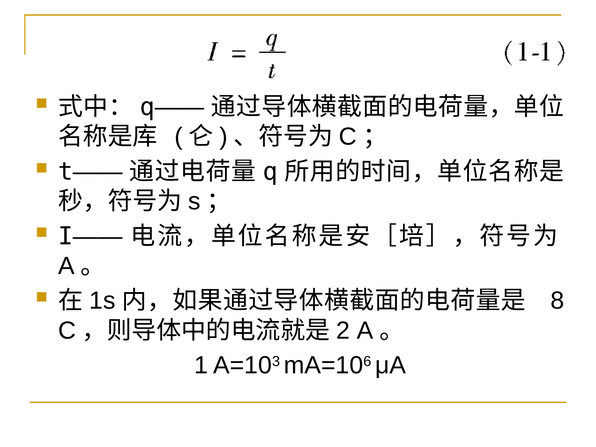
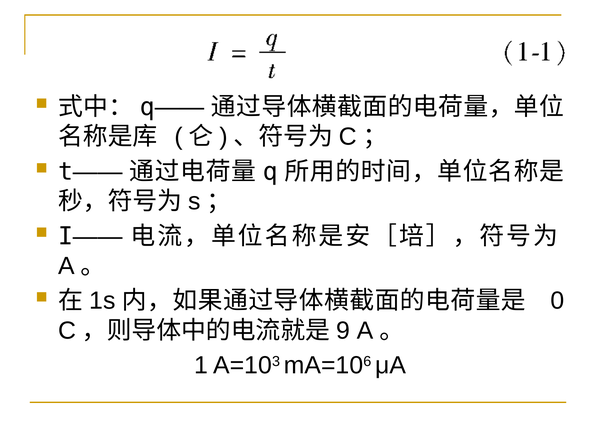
8: 8 -> 0
2: 2 -> 9
